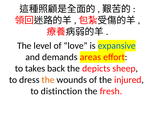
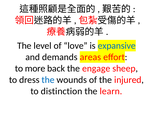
takes: takes -> more
depicts: depicts -> engage
the at (48, 80) colour: orange -> blue
fresh: fresh -> learn
